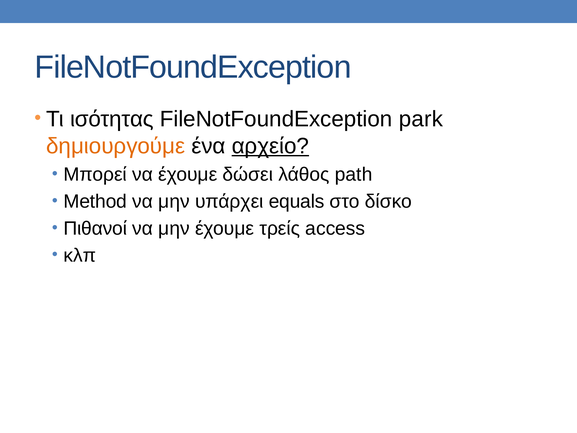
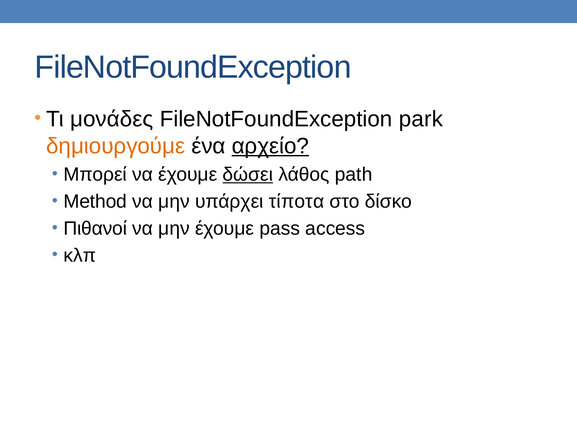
ισότητας: ισότητας -> μονάδες
δώσει underline: none -> present
equals: equals -> τίποτα
τρείς: τρείς -> pass
